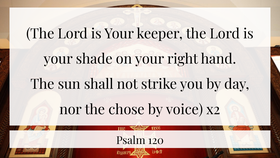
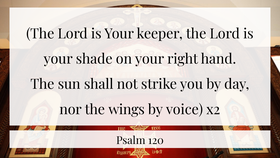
chose: chose -> wings
